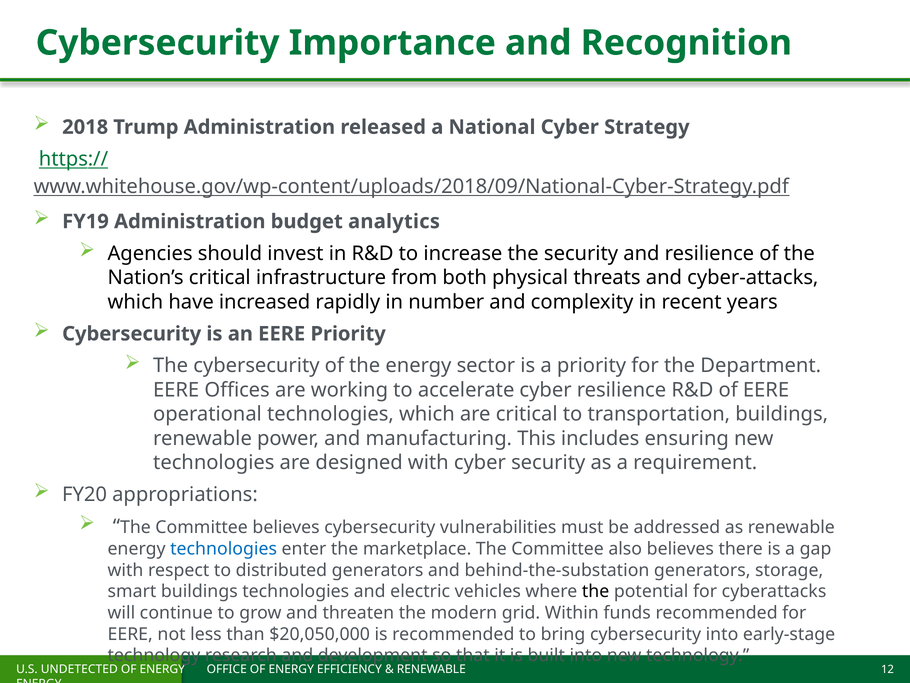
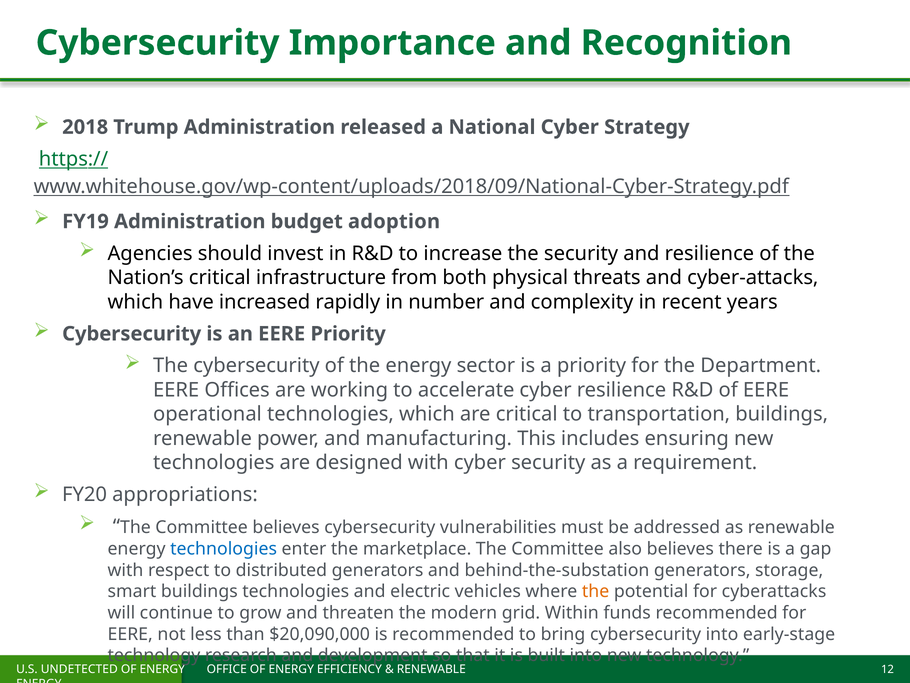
analytics: analytics -> adoption
the at (596, 591) colour: black -> orange
$20,050,000: $20,050,000 -> $20,090,000
